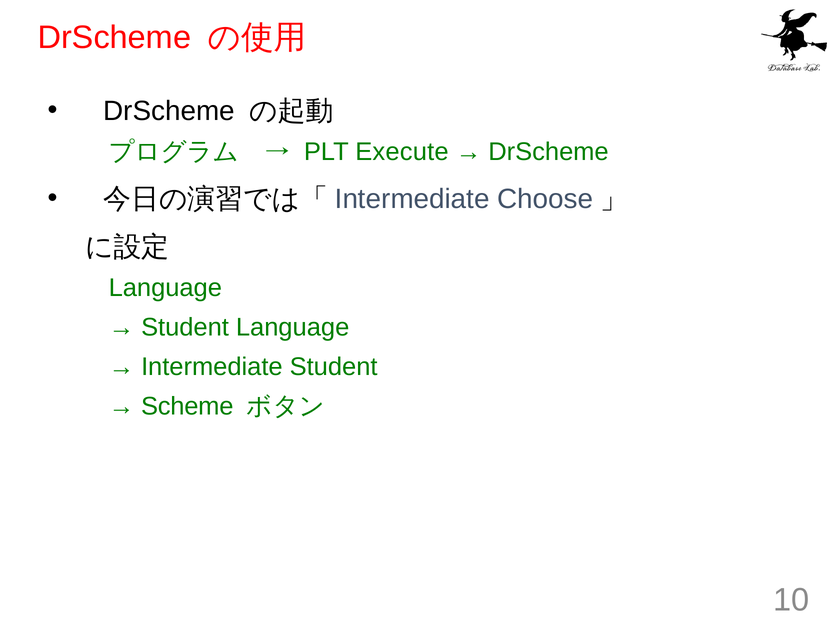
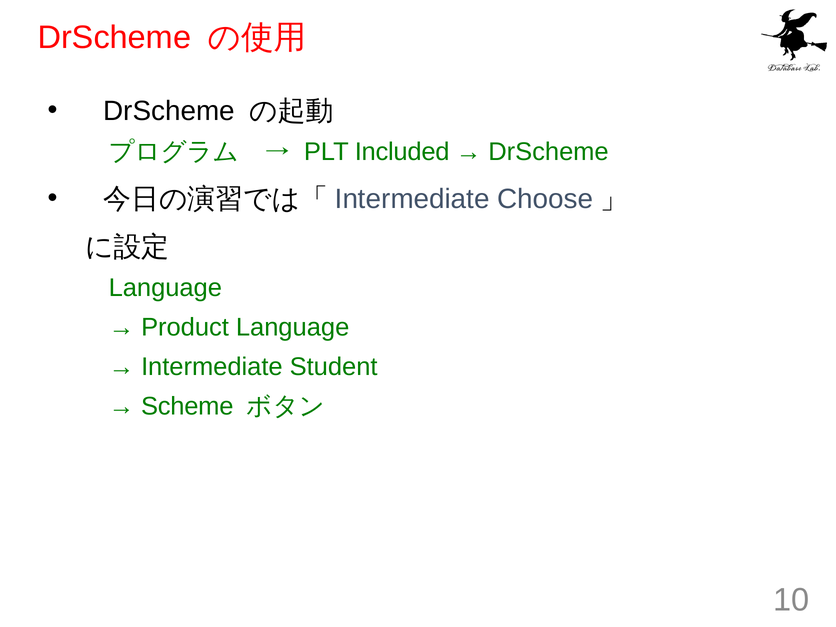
Execute: Execute -> Included
Student at (185, 327): Student -> Product
